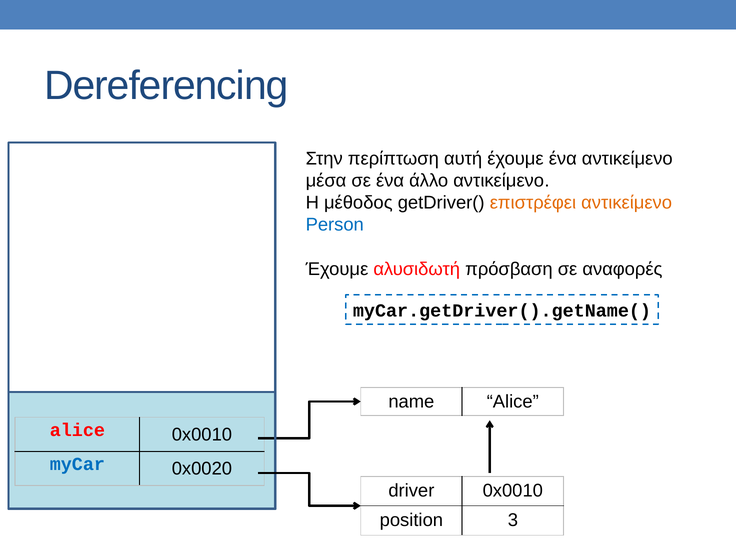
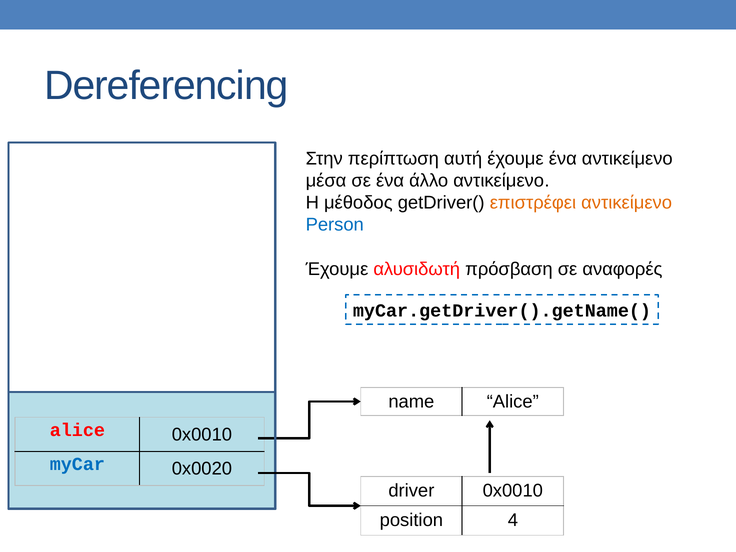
3: 3 -> 4
